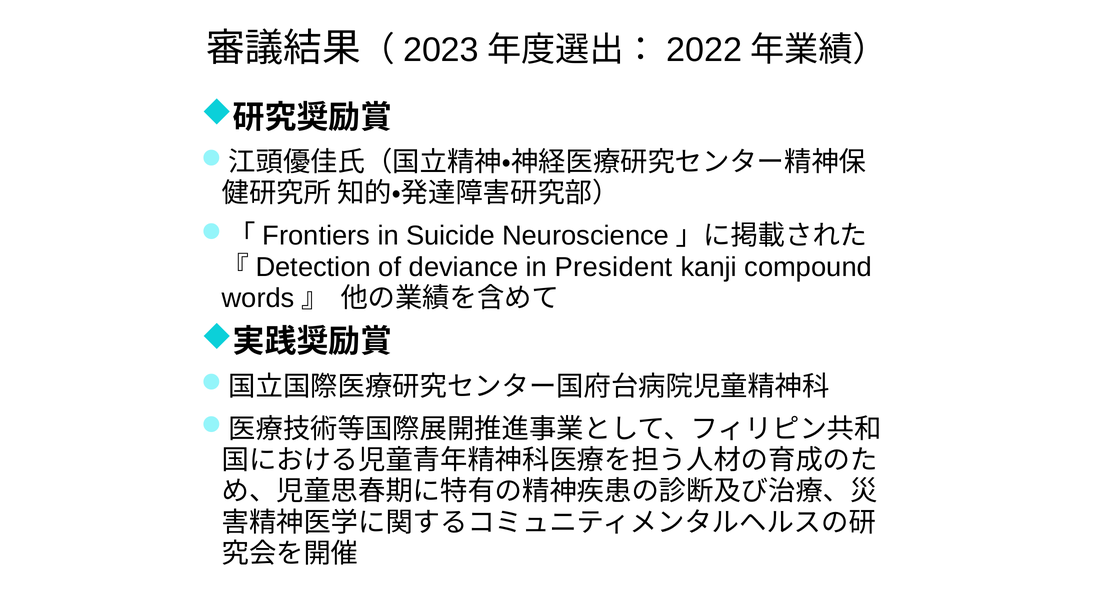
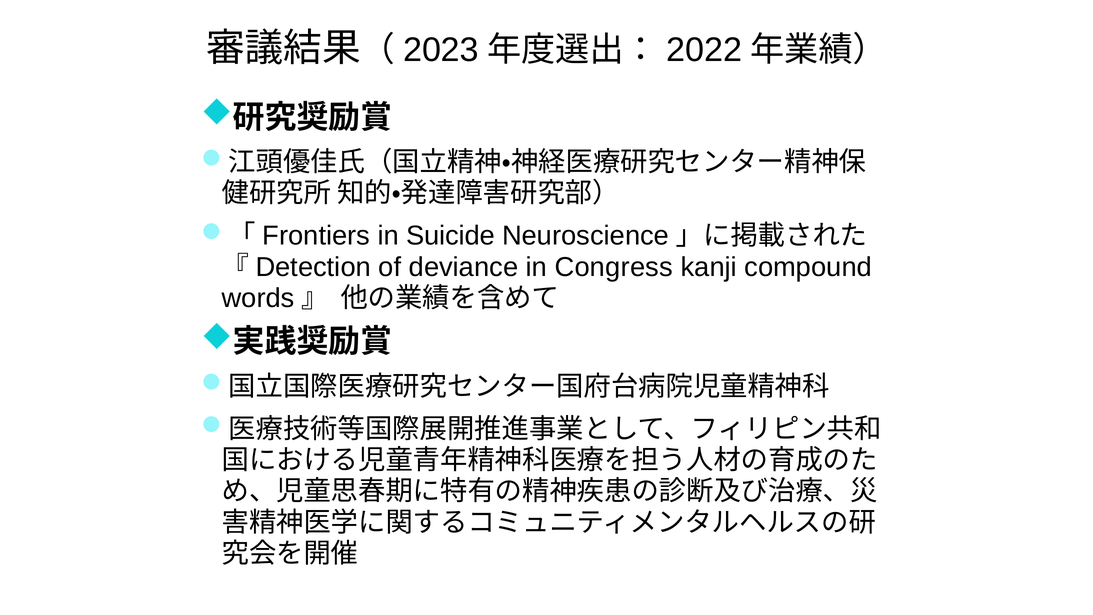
President: President -> Congress
